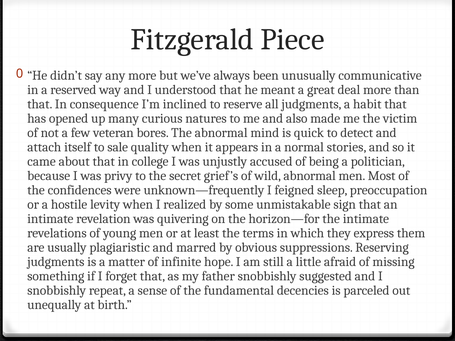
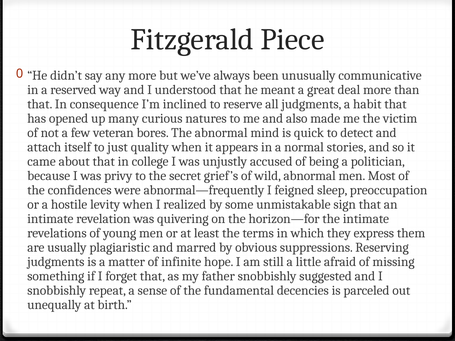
sale: sale -> just
unknown—frequently: unknown—frequently -> abnormal—frequently
